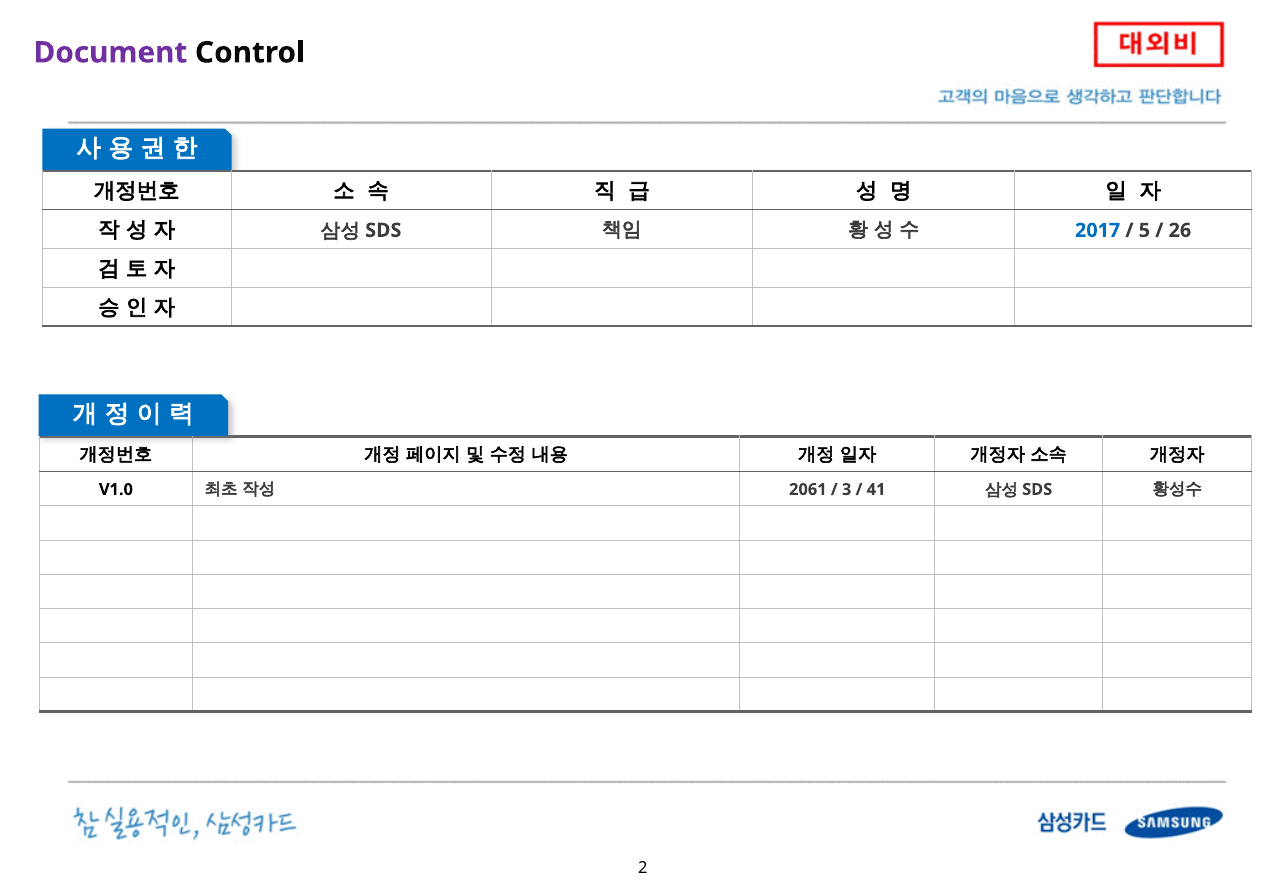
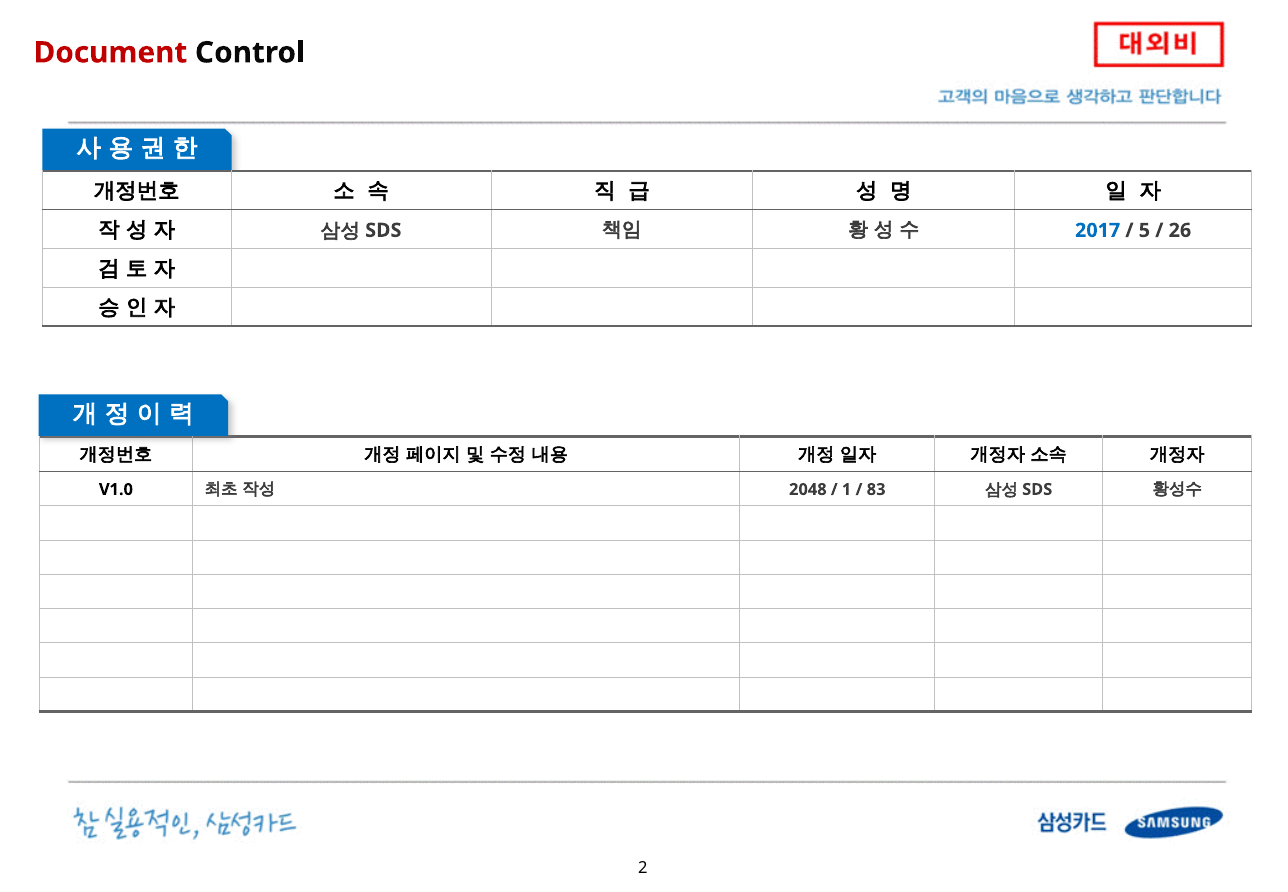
Document colour: purple -> red
2061: 2061 -> 2048
3: 3 -> 1
41: 41 -> 83
